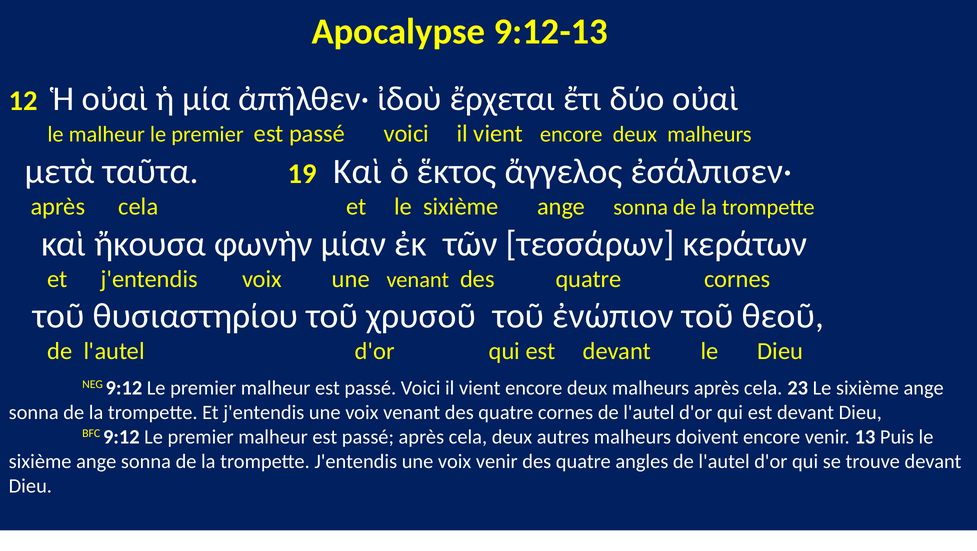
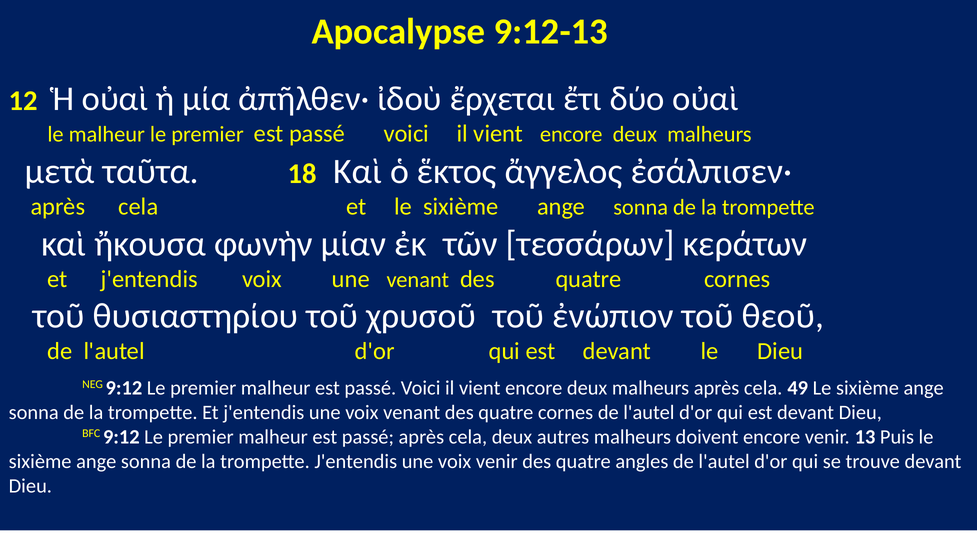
19: 19 -> 18
23: 23 -> 49
